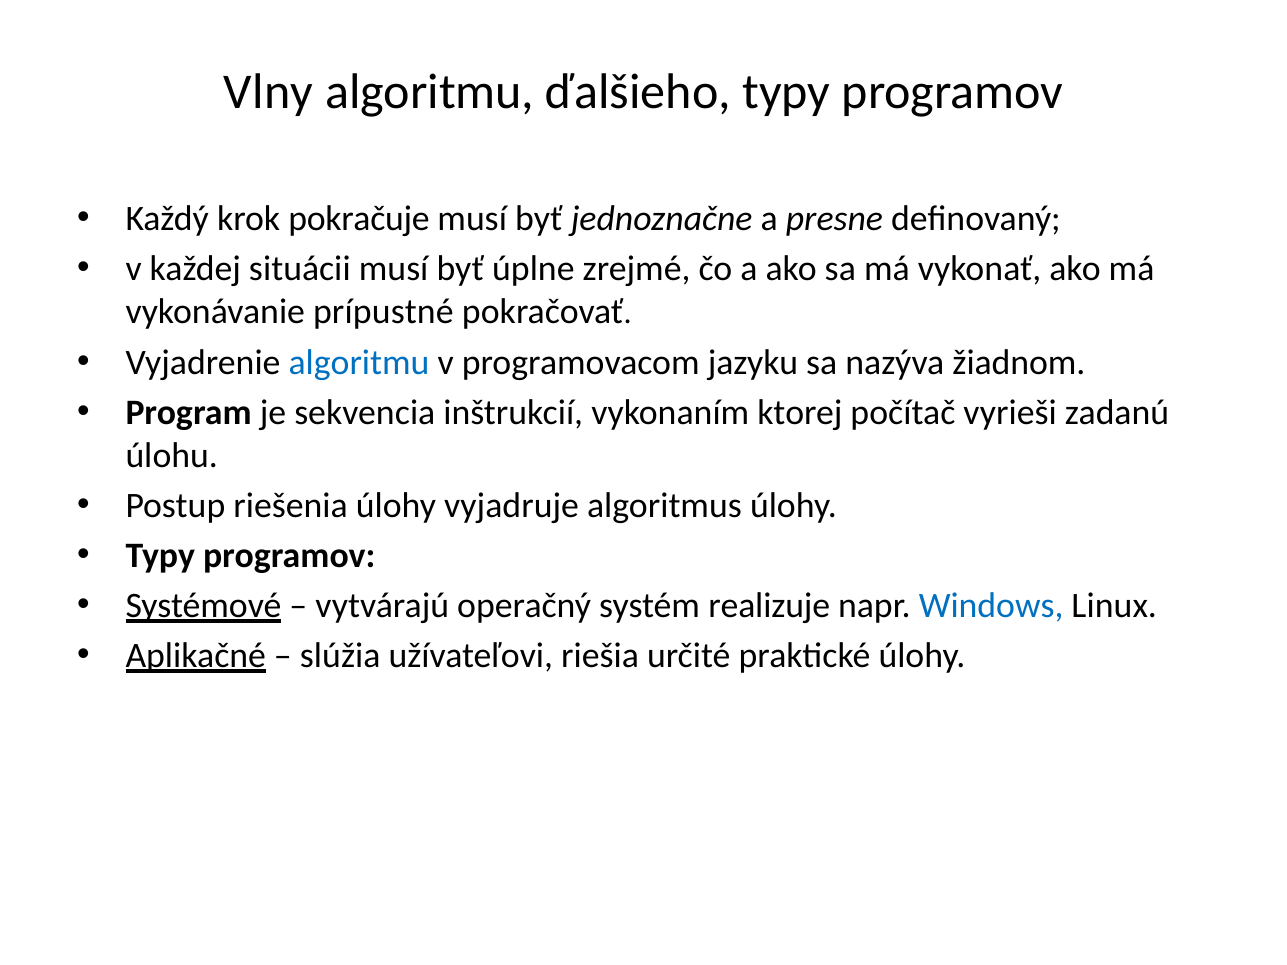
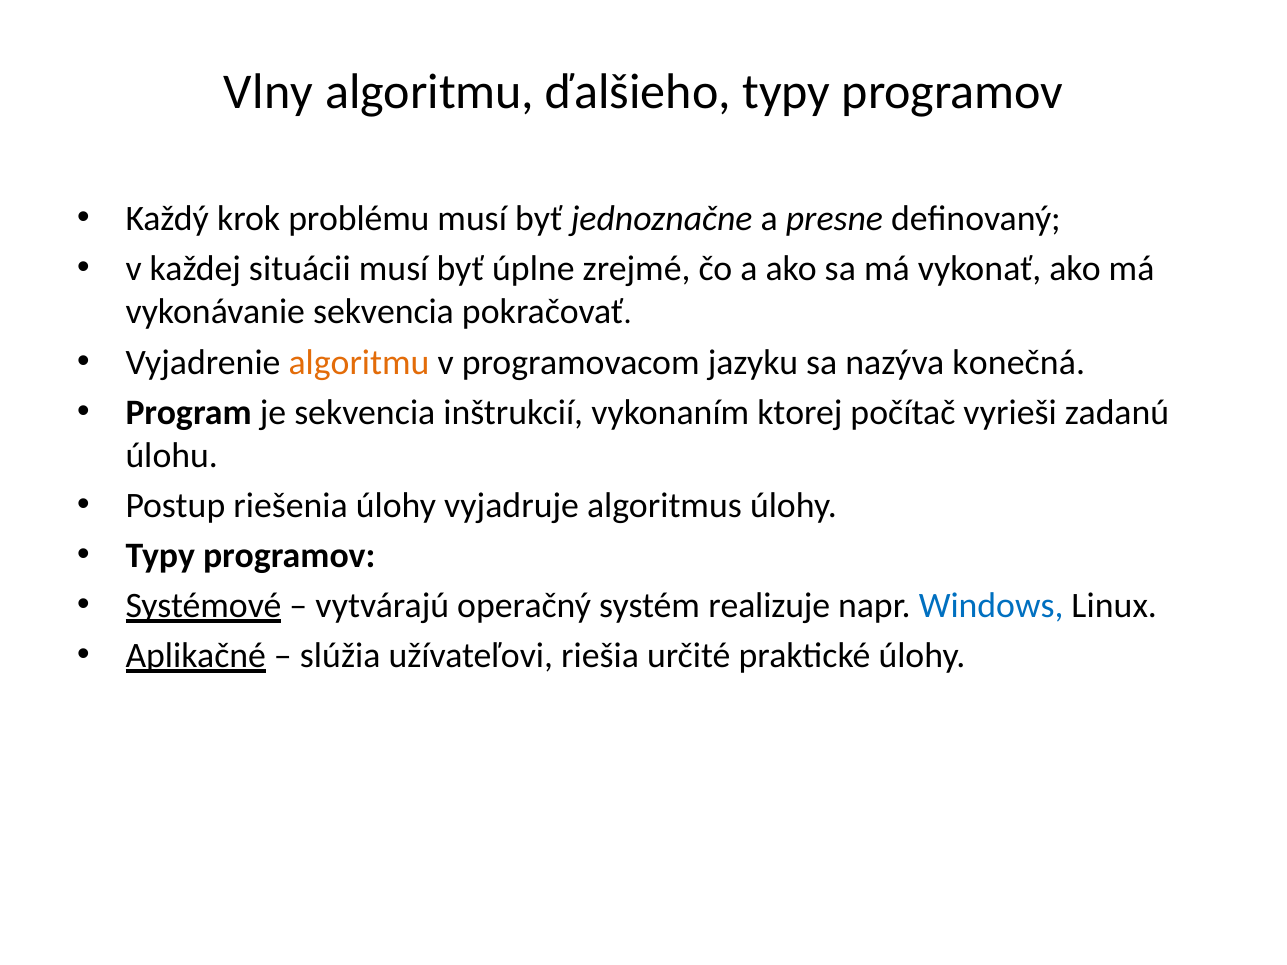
pokračuje: pokračuje -> problému
vykonávanie prípustné: prípustné -> sekvencia
algoritmu at (359, 362) colour: blue -> orange
žiadnom: žiadnom -> konečná
